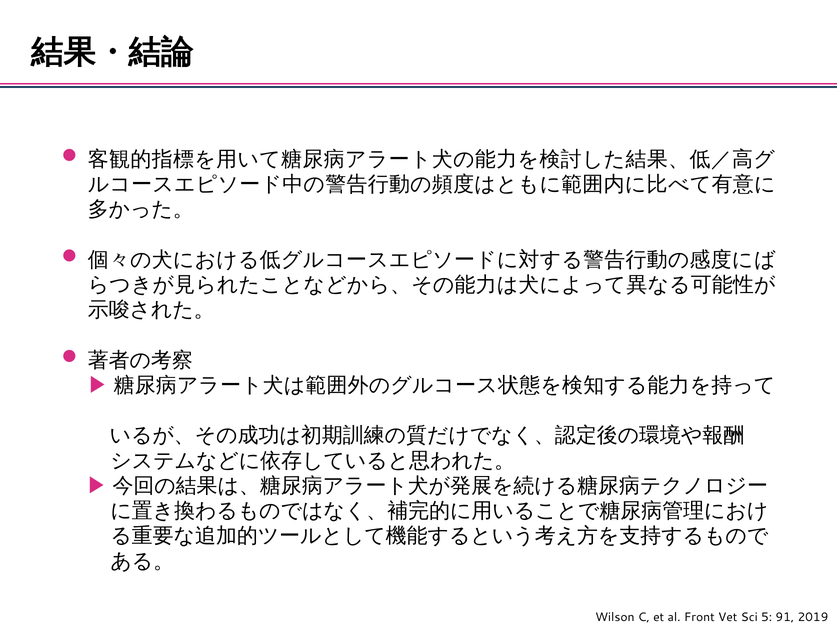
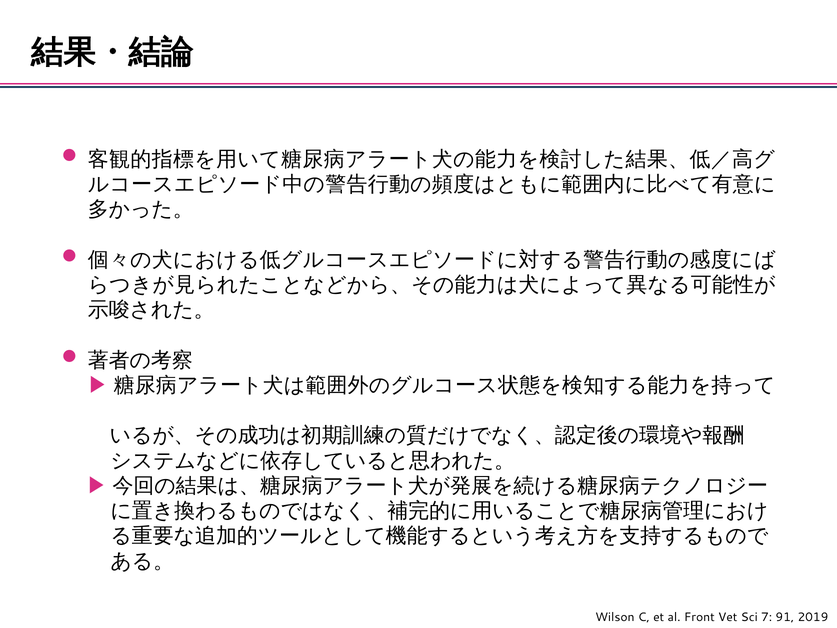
5: 5 -> 7
